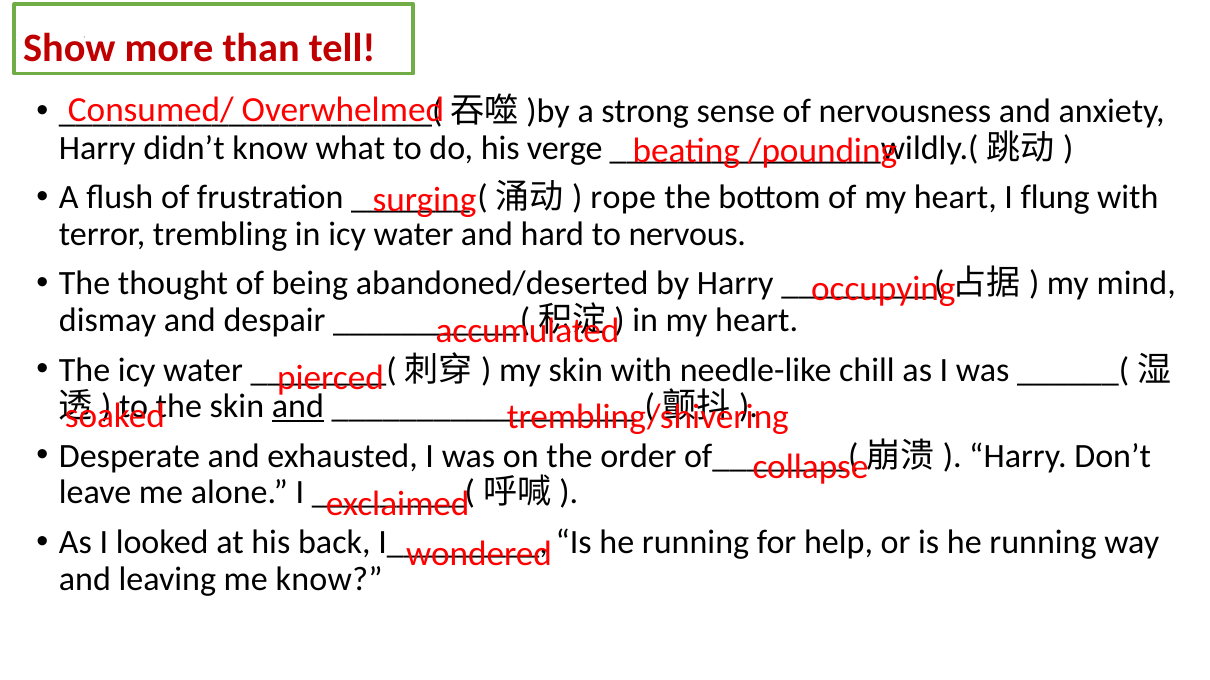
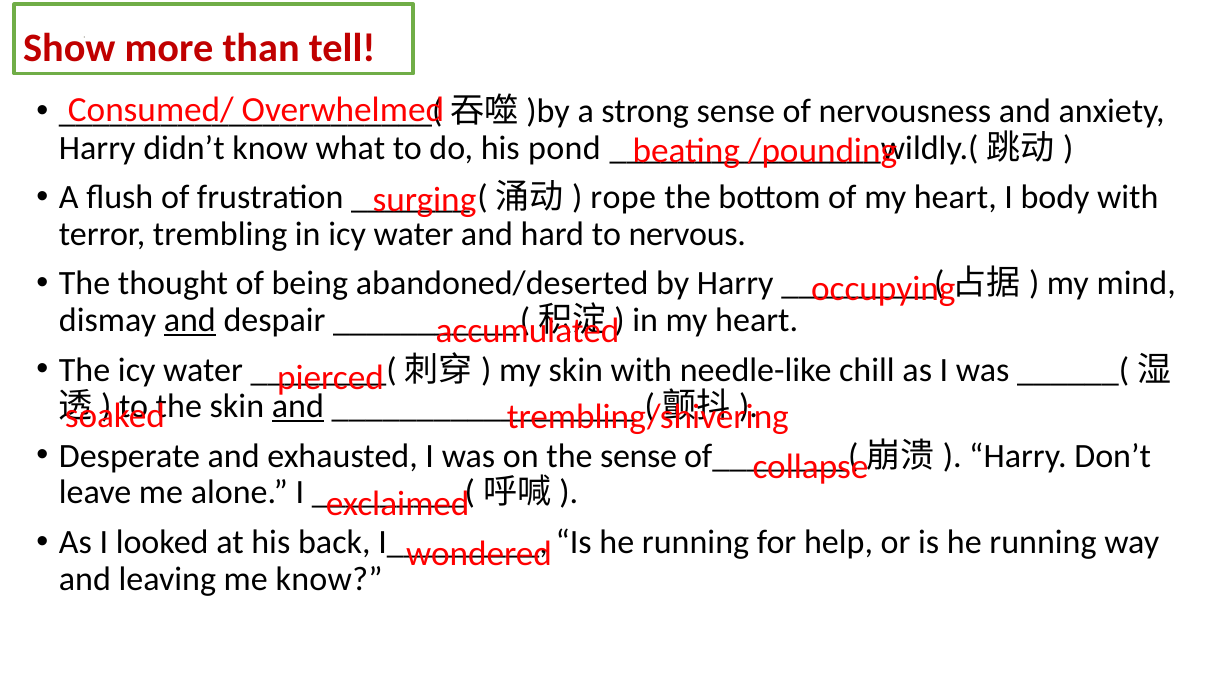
verge: verge -> pond
flung: flung -> body
and at (190, 321) underline: none -> present
the order: order -> sense
